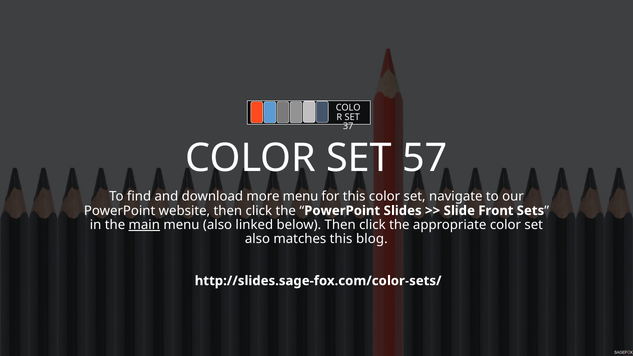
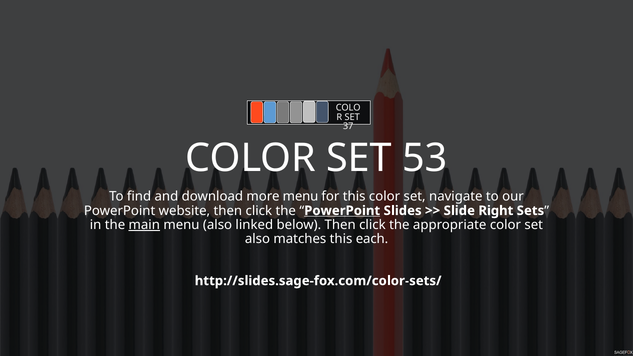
57: 57 -> 53
PowerPoint at (342, 211) underline: none -> present
Front: Front -> Right
blog: blog -> each
